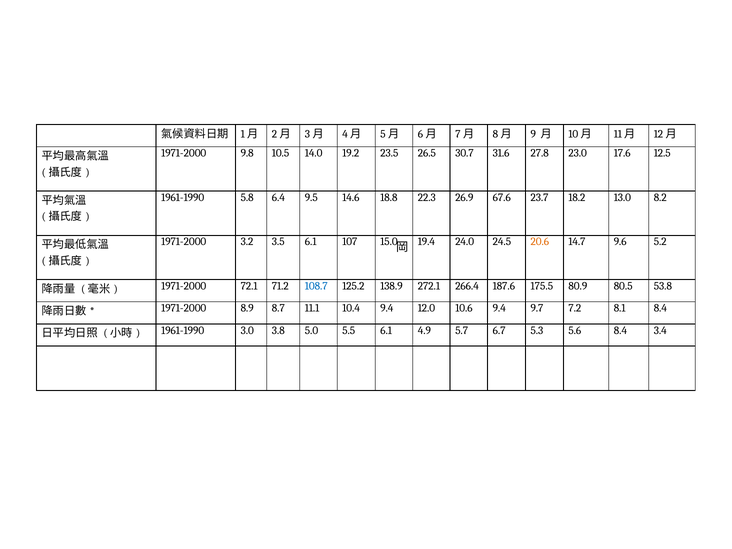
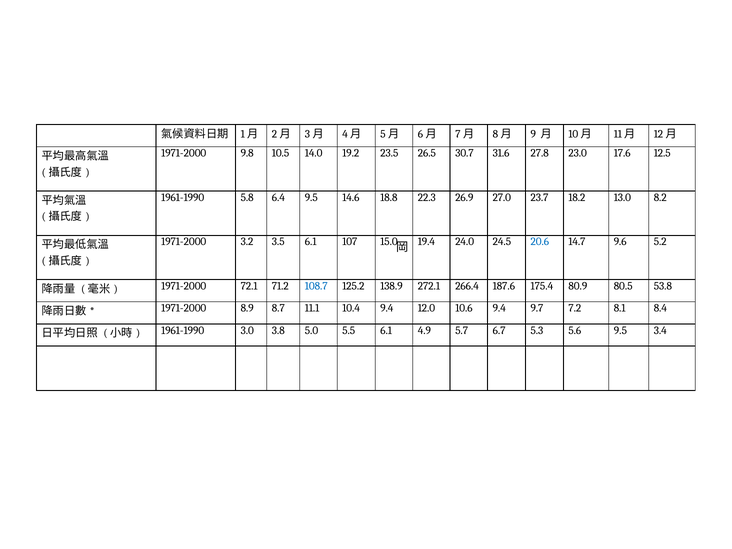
67.6: 67.6 -> 27.0
20.6 colour: orange -> blue
175.5: 175.5 -> 175.4
5.6 8.4: 8.4 -> 9.5
